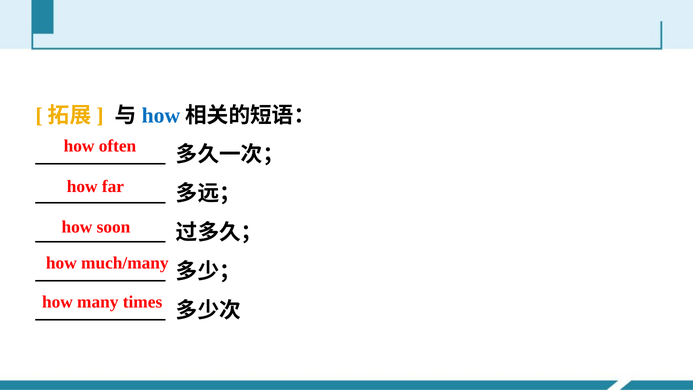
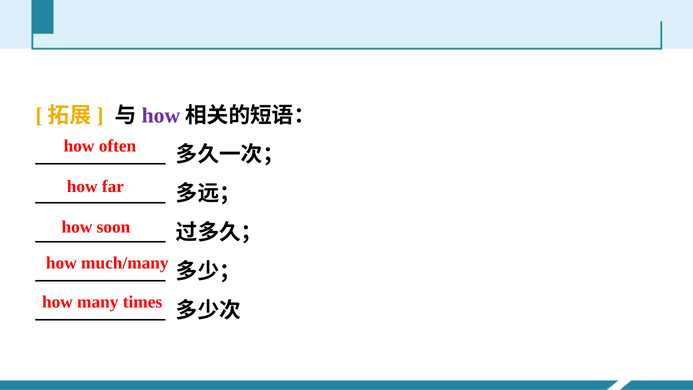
how at (161, 115) colour: blue -> purple
